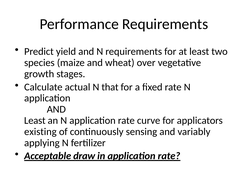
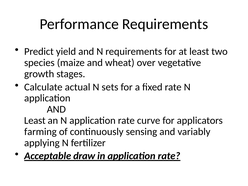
that: that -> sets
existing: existing -> farming
